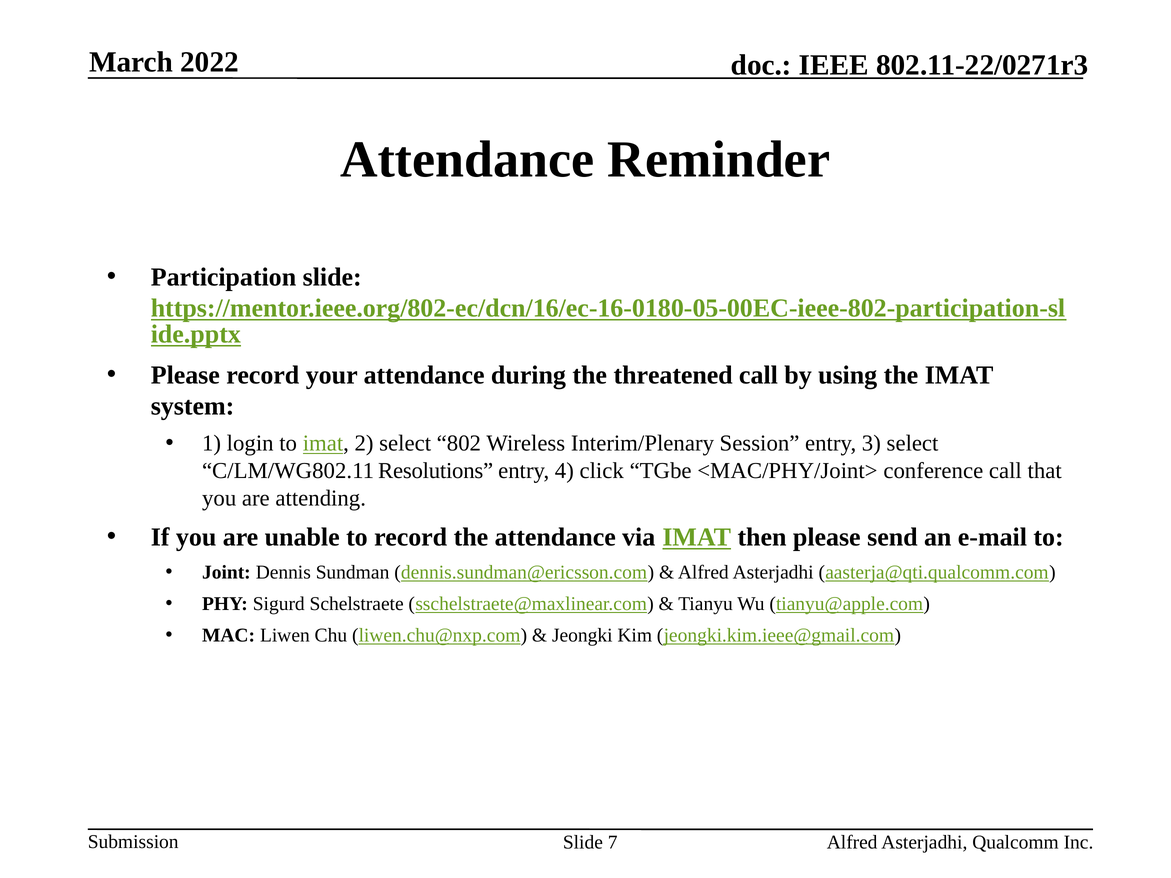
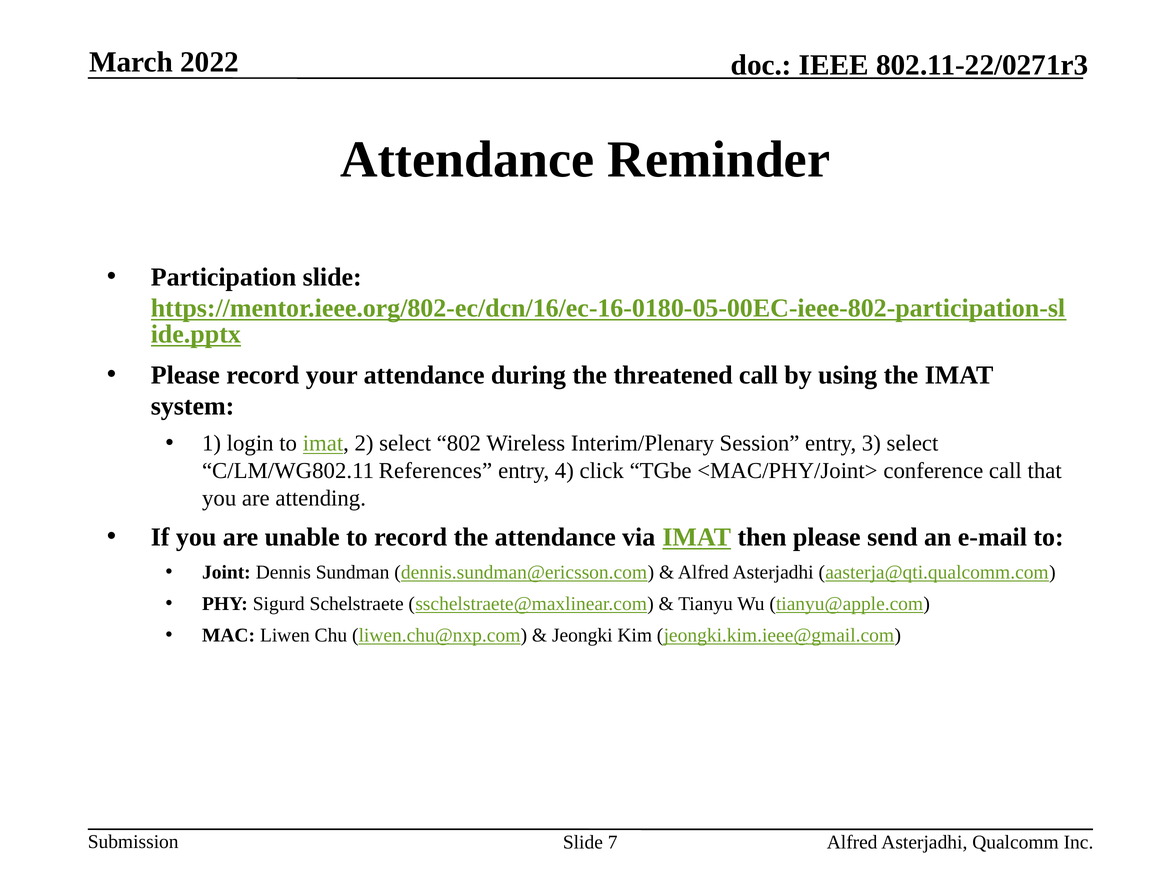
Resolutions: Resolutions -> References
